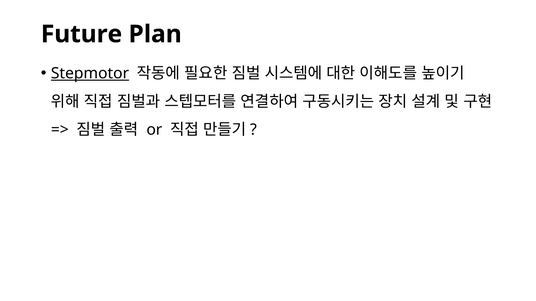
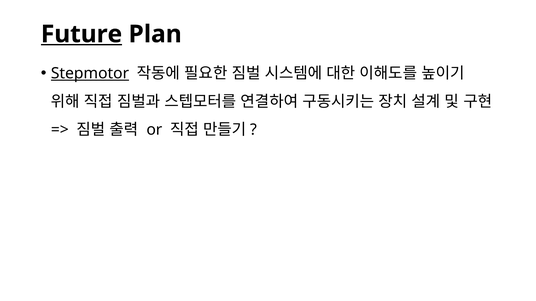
Future underline: none -> present
